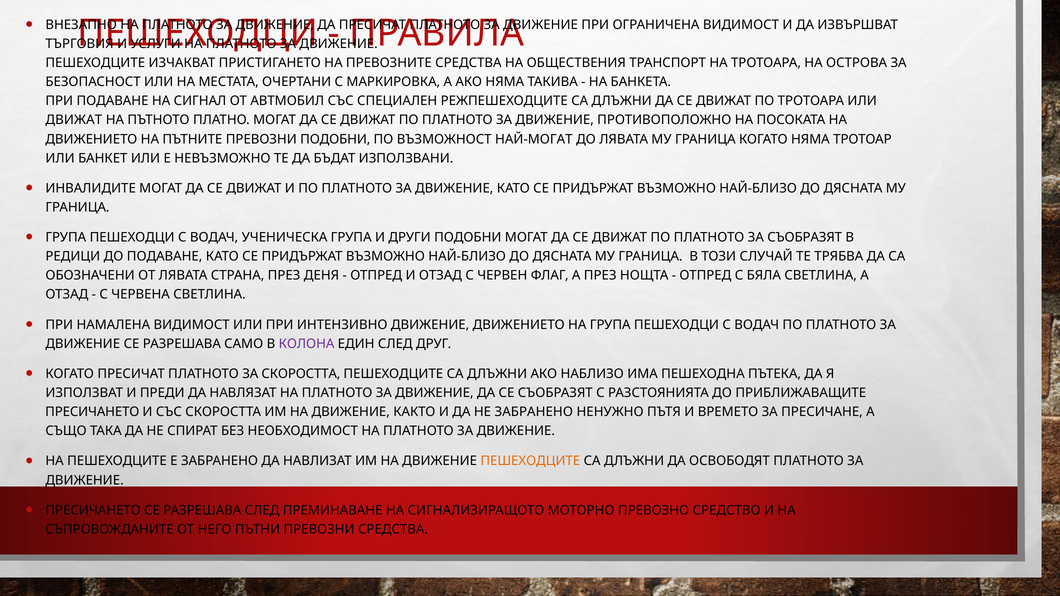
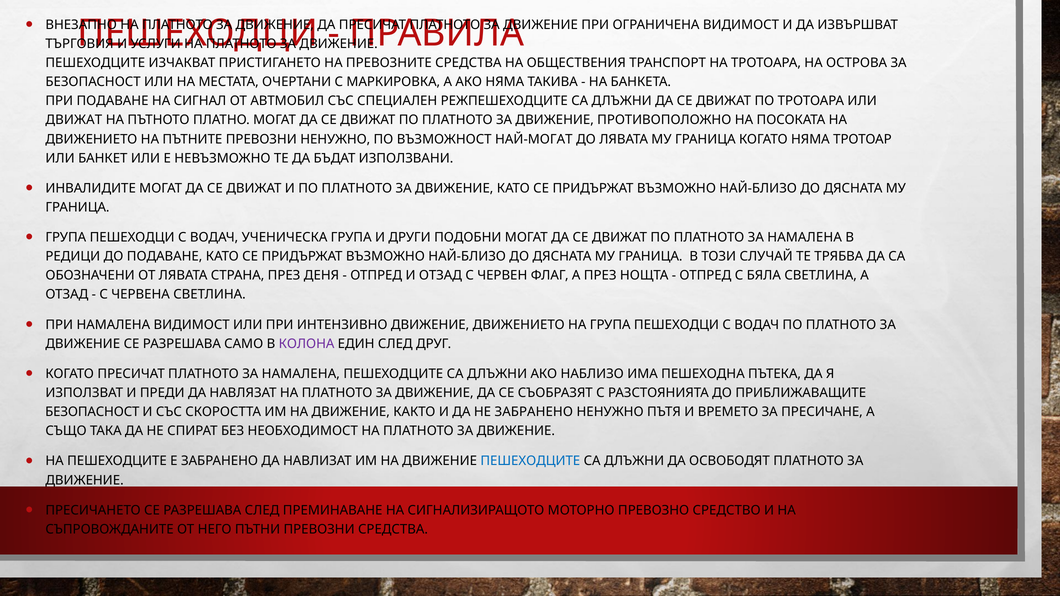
ПРЕВОЗНИ ПОДОБНИ: ПОДОБНИ -> НЕНУЖНО
ПО ПЛАТНОТО ЗА СЪОБРАЗЯТ: СЪОБРАЗЯТ -> НАМАЛЕНА
ПРЕСИЧАТ ПЛАТНОТО ЗА СКОРОСТТА: СКОРОСТТА -> НАМАЛЕНА
ПРЕСИЧАНЕТО at (92, 412): ПРЕСИЧАНЕТО -> БЕЗОПАСНОСТ
ПЕШЕХОДЦИТЕ at (530, 461) colour: orange -> blue
